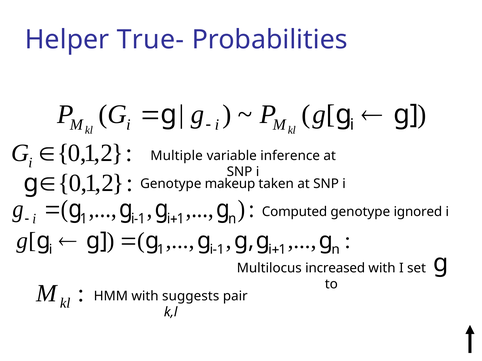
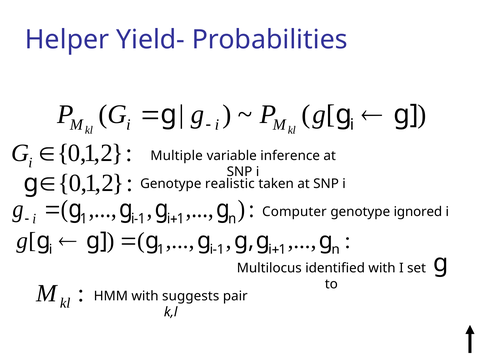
True-: True- -> Yield-
makeup: makeup -> realistic
Computed: Computed -> Computer
increased: increased -> identified
